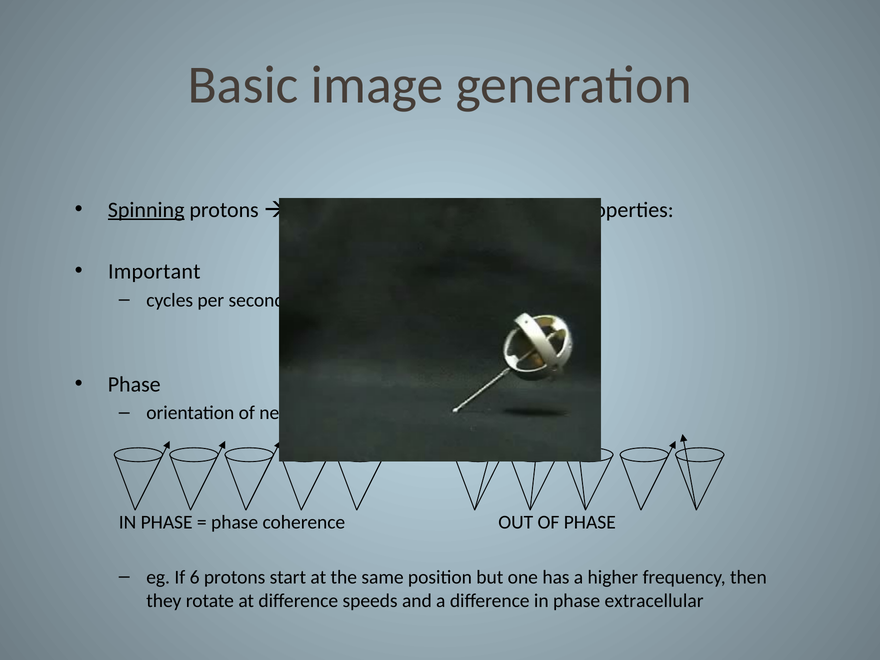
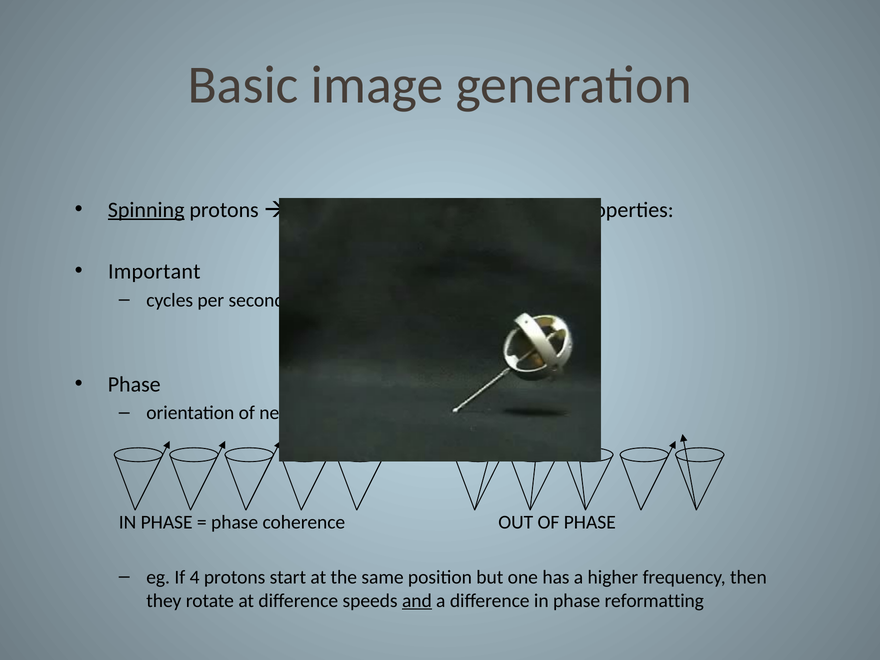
6: 6 -> 4
and underline: none -> present
extracellular: extracellular -> reformatting
